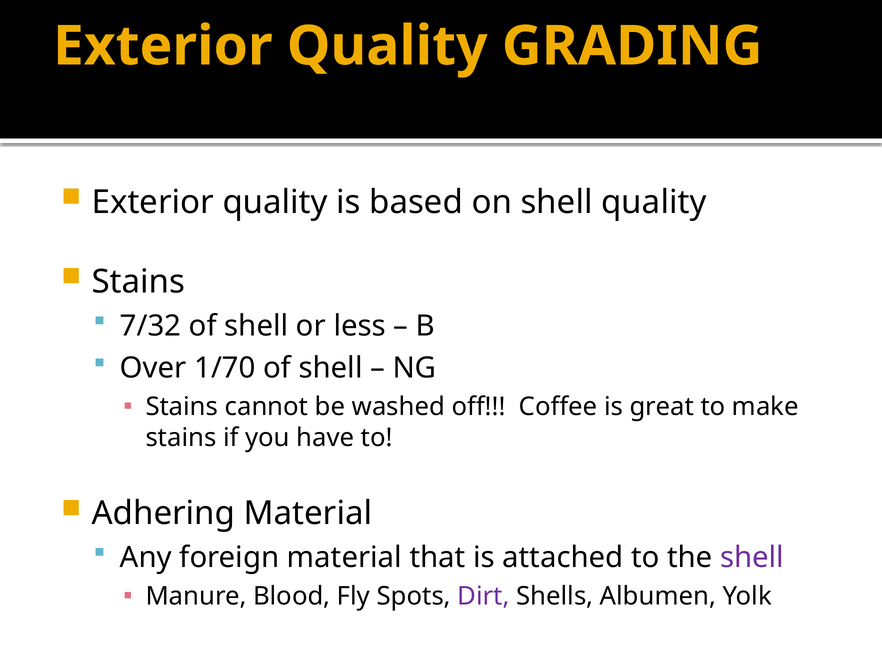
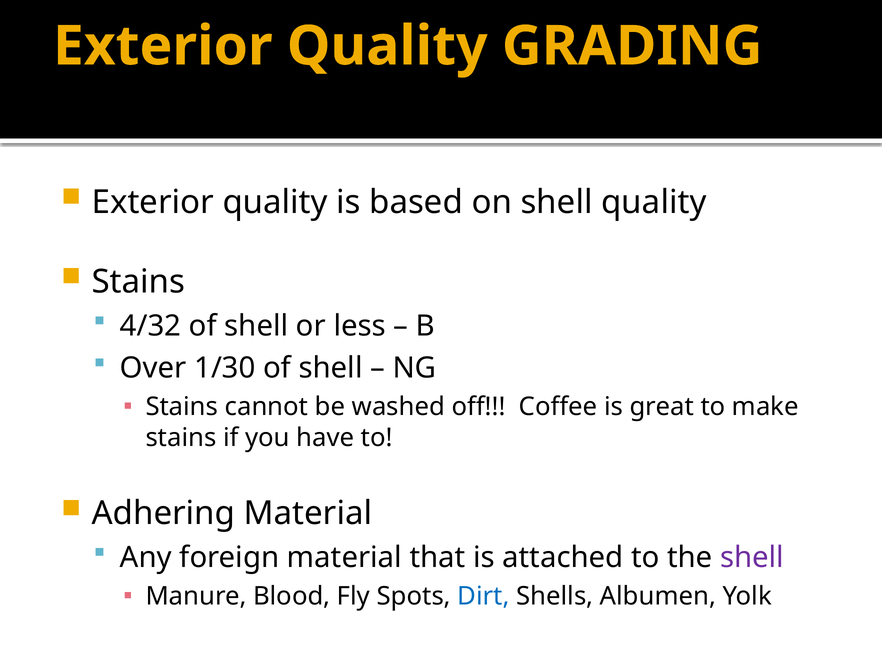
7/32: 7/32 -> 4/32
1/70: 1/70 -> 1/30
Dirt colour: purple -> blue
